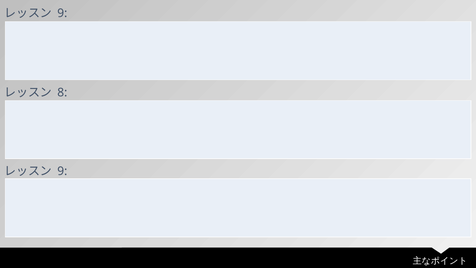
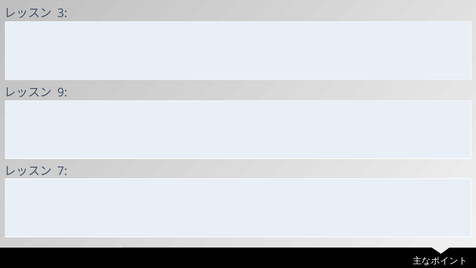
9 at (62, 13): 9 -> 3
8: 8 -> 9
9 at (62, 171): 9 -> 7
